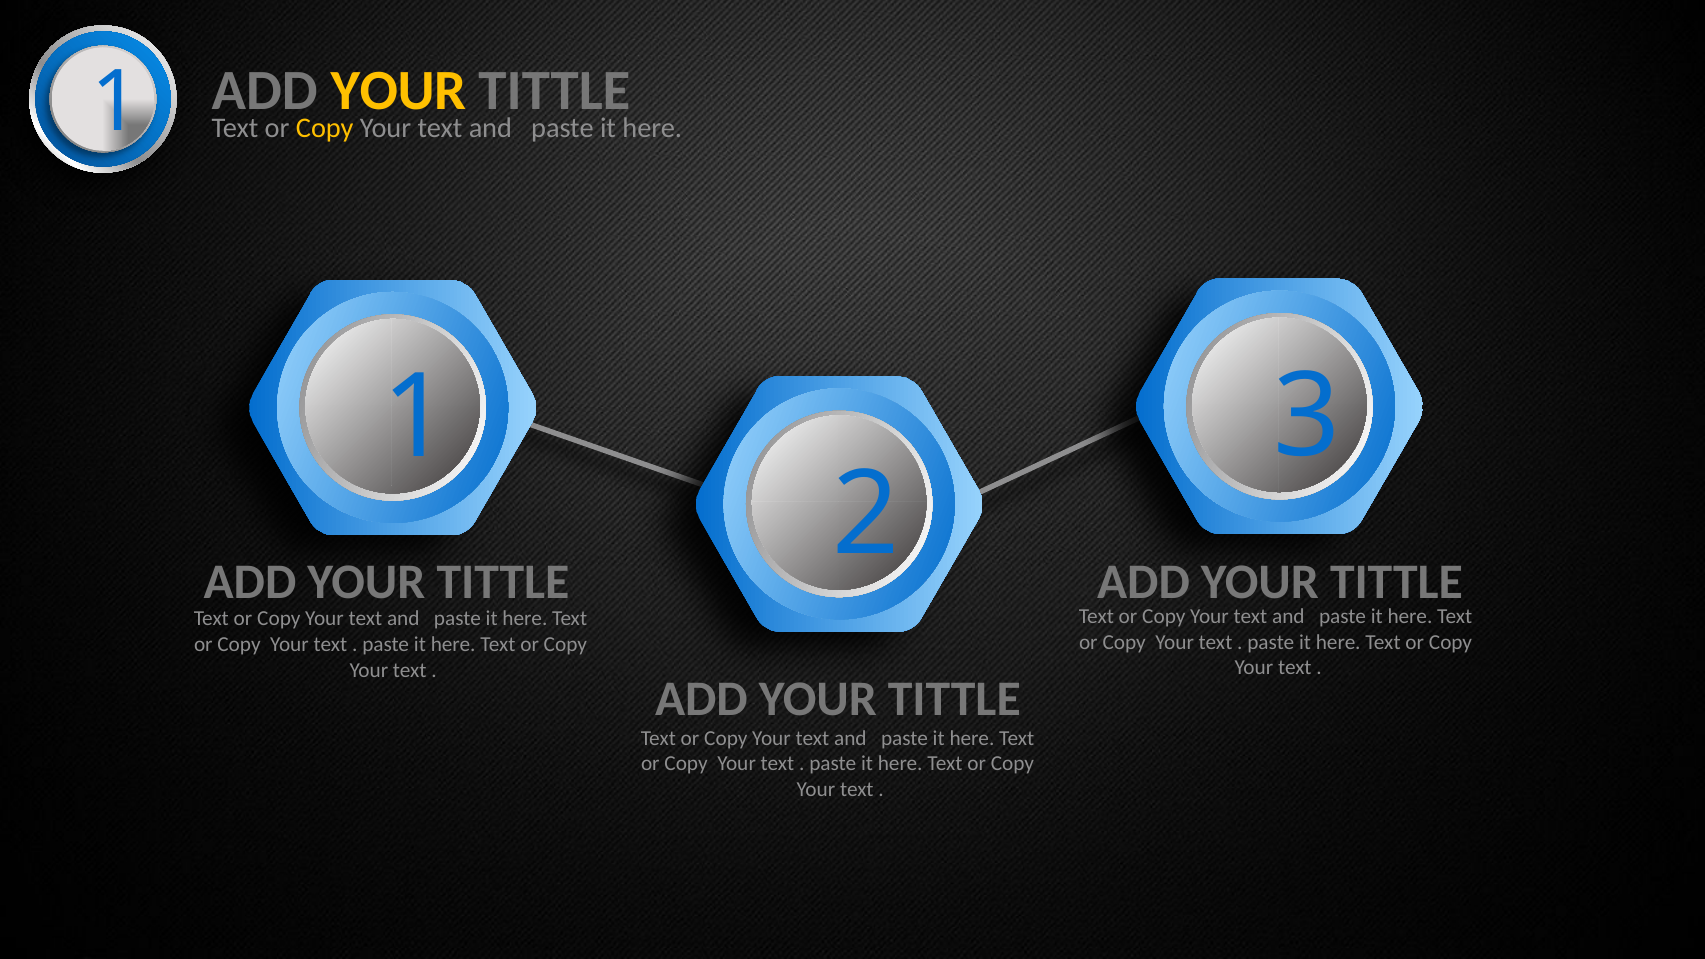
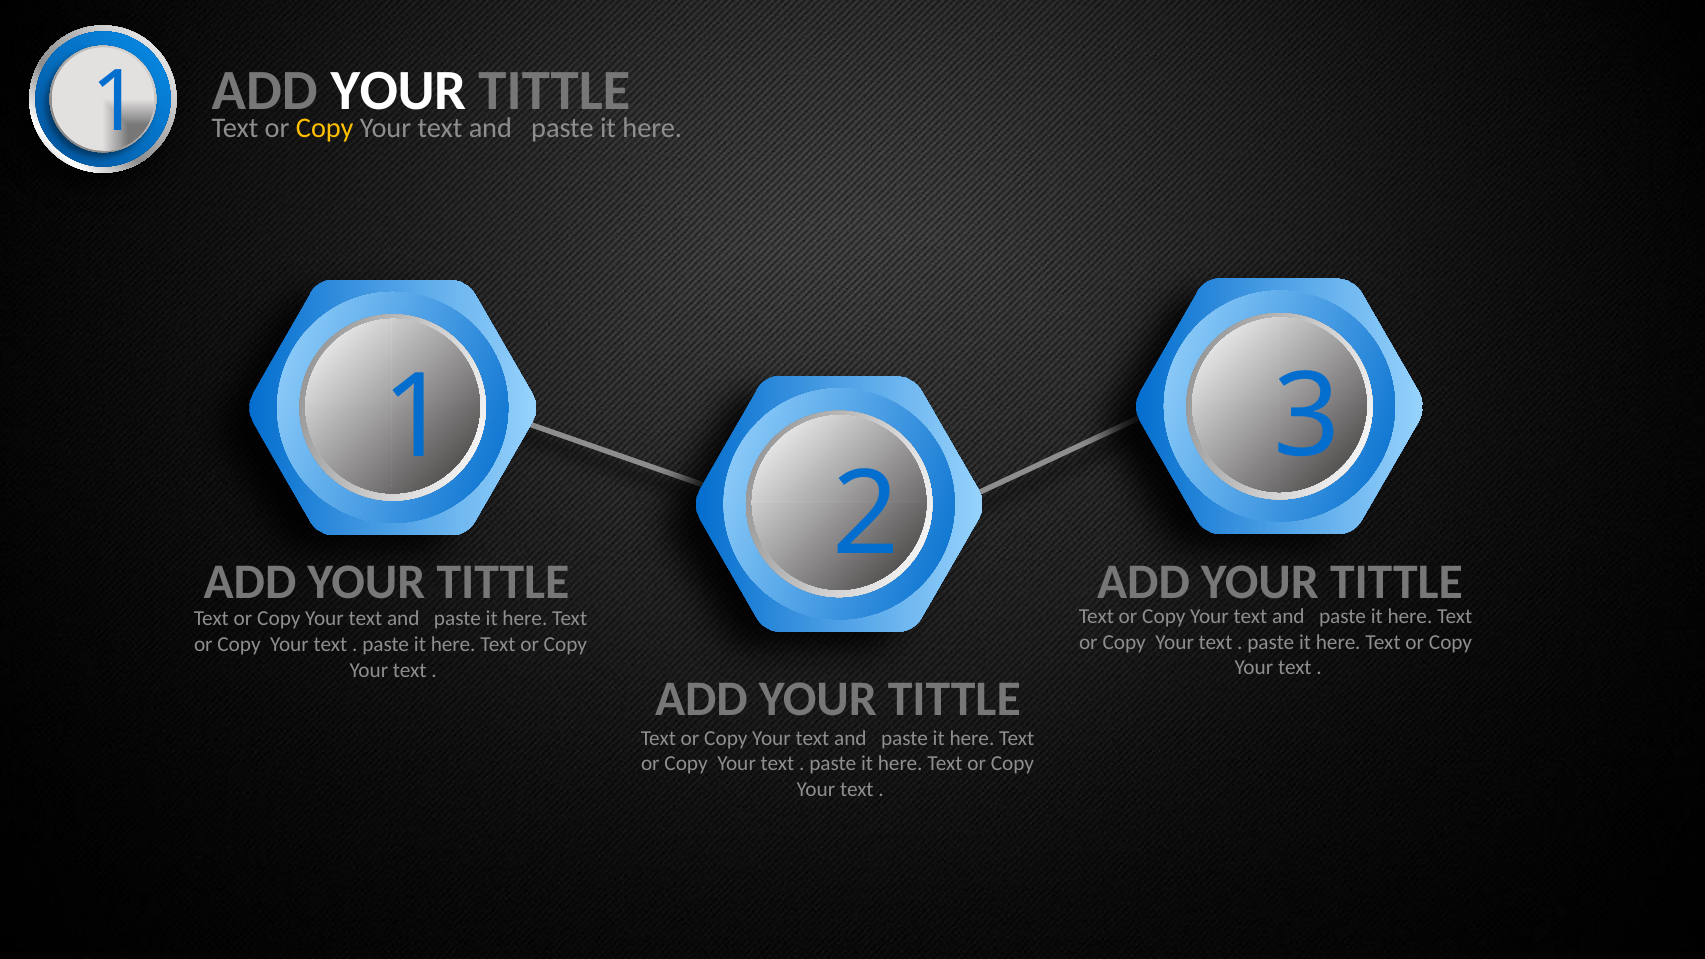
YOUR at (398, 90) colour: yellow -> white
